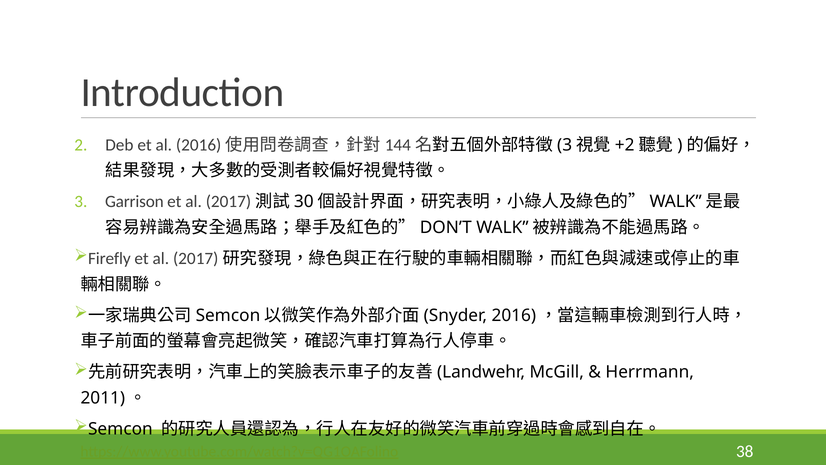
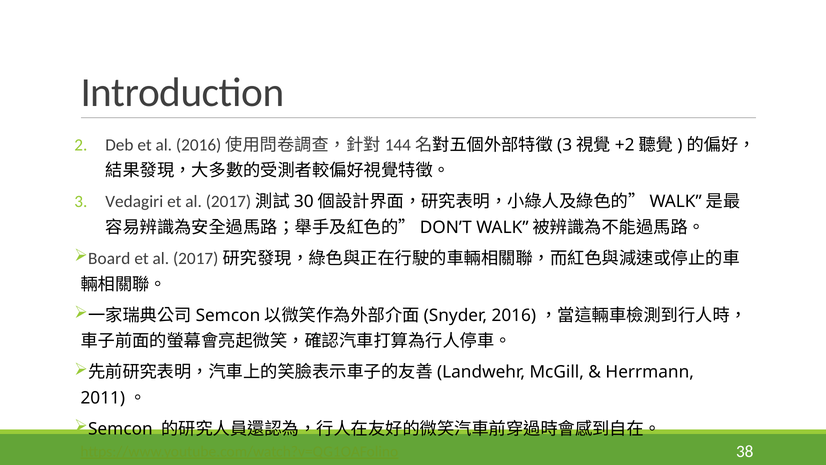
Garrison: Garrison -> Vedagiri
Firefly: Firefly -> Board
